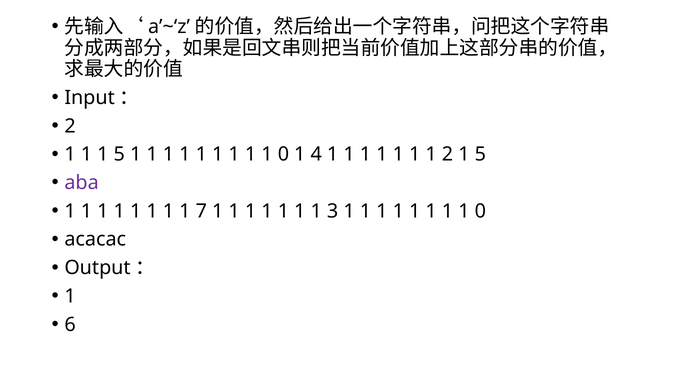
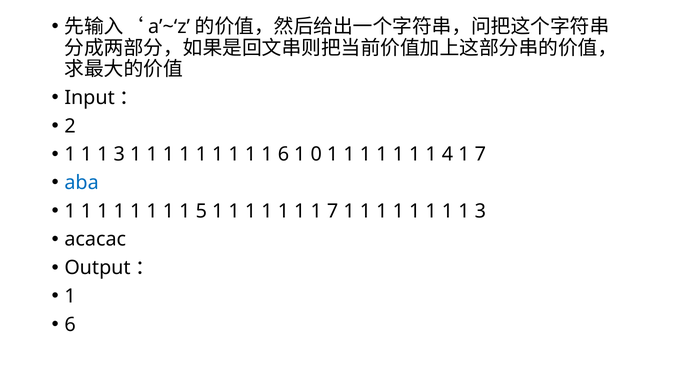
5 at (119, 155): 5 -> 3
0 at (283, 155): 0 -> 6
4: 4 -> 0
1 2: 2 -> 4
5 at (480, 155): 5 -> 7
aba colour: purple -> blue
7: 7 -> 5
1 1 3: 3 -> 7
0 at (480, 211): 0 -> 3
